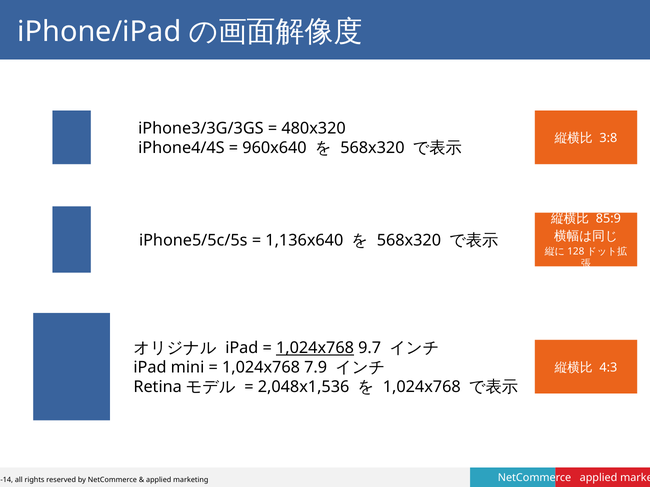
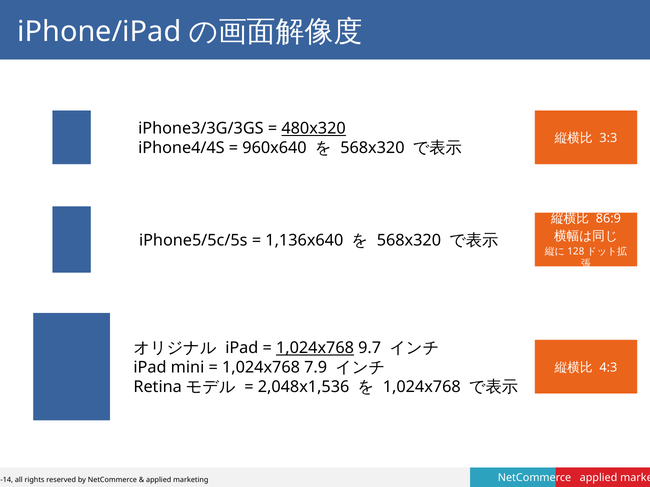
480x320 underline: none -> present
3:8: 3:8 -> 3:3
85:9: 85:9 -> 86:9
